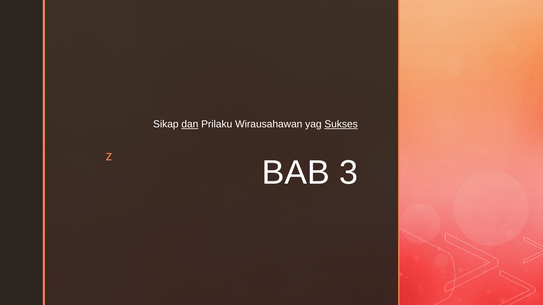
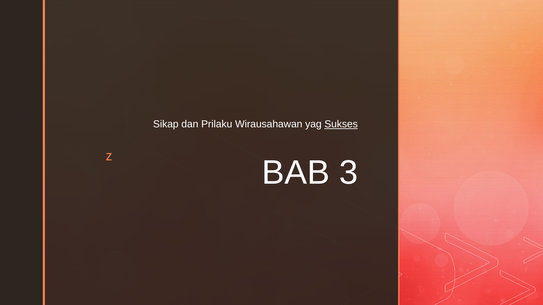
dan underline: present -> none
